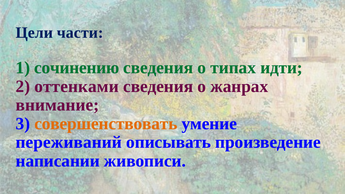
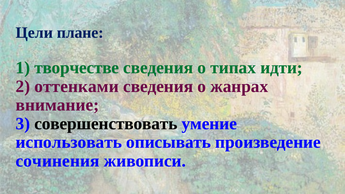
части: части -> плане
сочинению: сочинению -> творчестве
совершенствовать colour: orange -> black
переживаний: переживаний -> использовать
написании: написании -> сочинения
